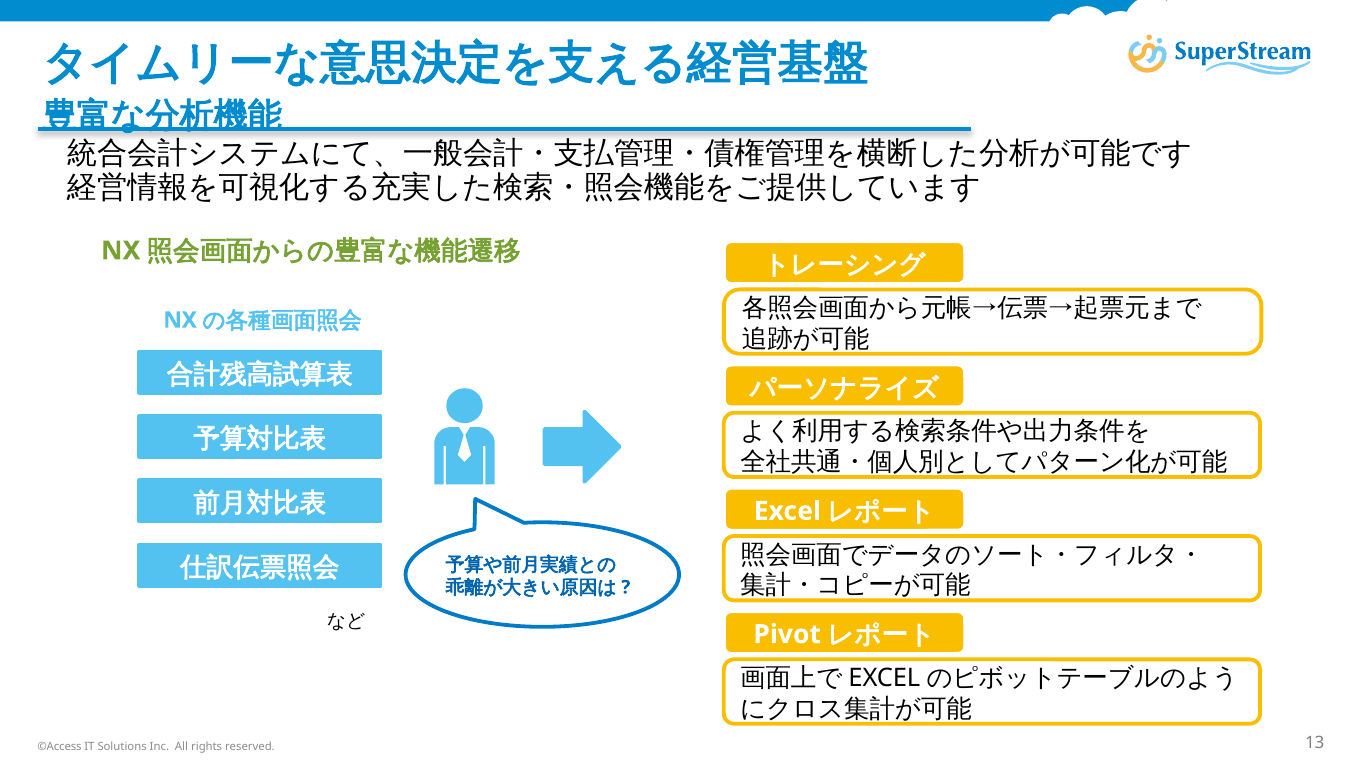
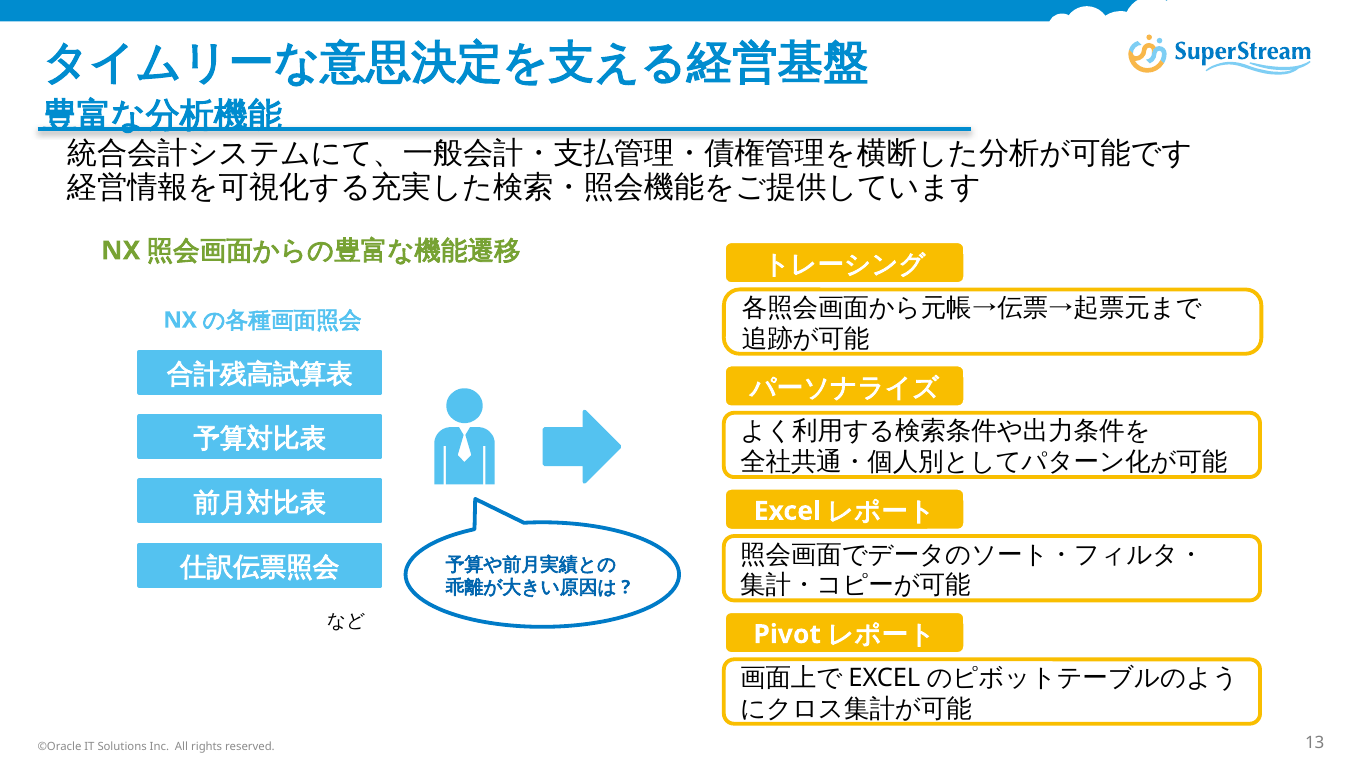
©Access: ©Access -> ©Oracle
